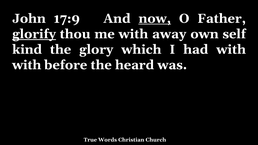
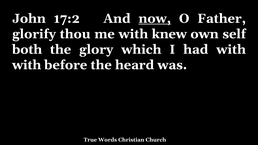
17:9: 17:9 -> 17:2
glorify underline: present -> none
away: away -> knew
kind: kind -> both
